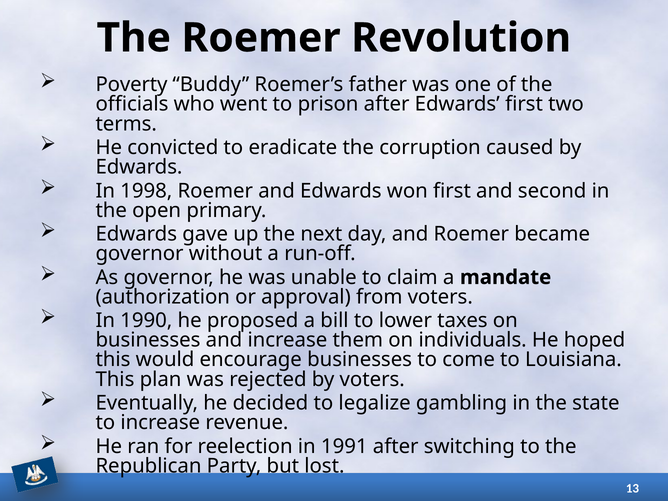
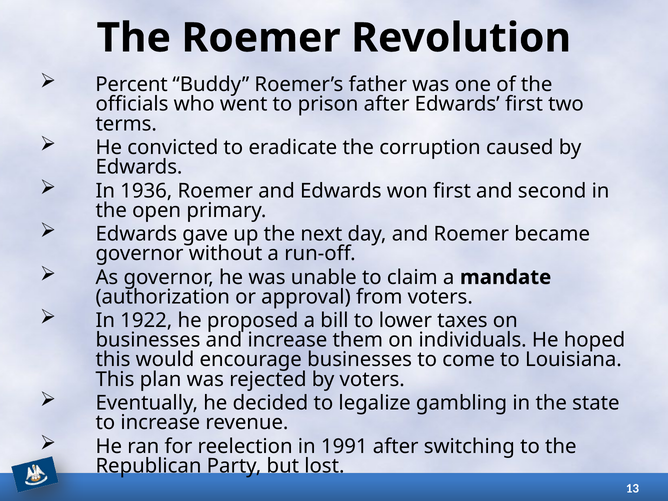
Poverty: Poverty -> Percent
1998: 1998 -> 1936
1990: 1990 -> 1922
